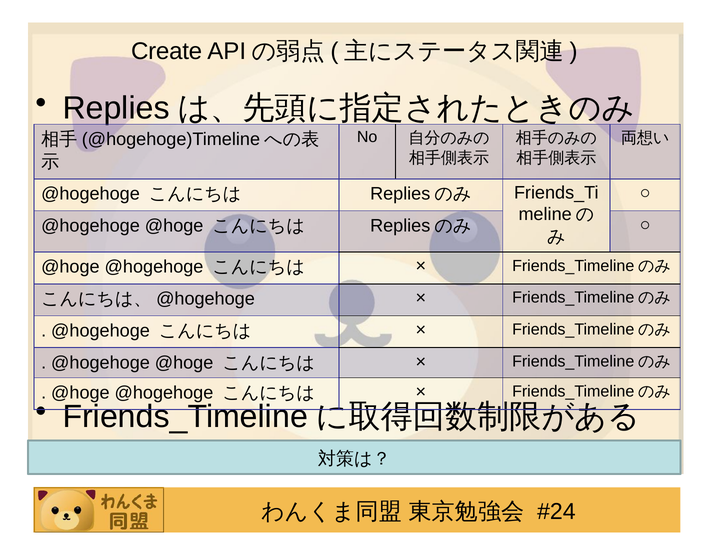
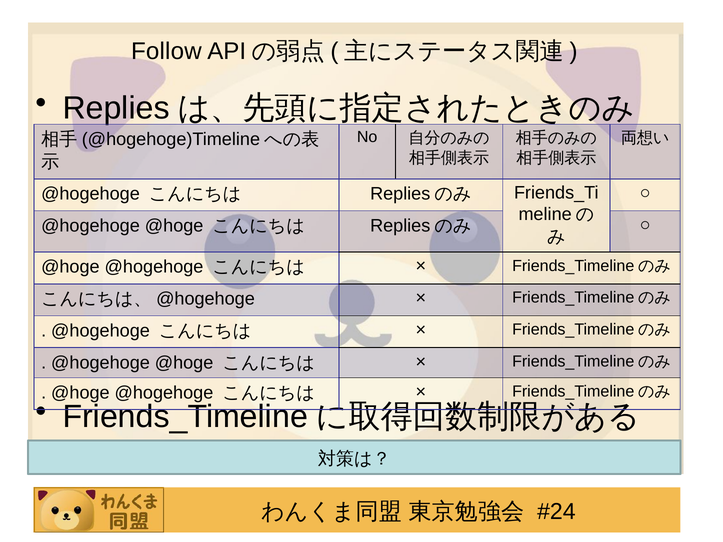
Create: Create -> Follow
